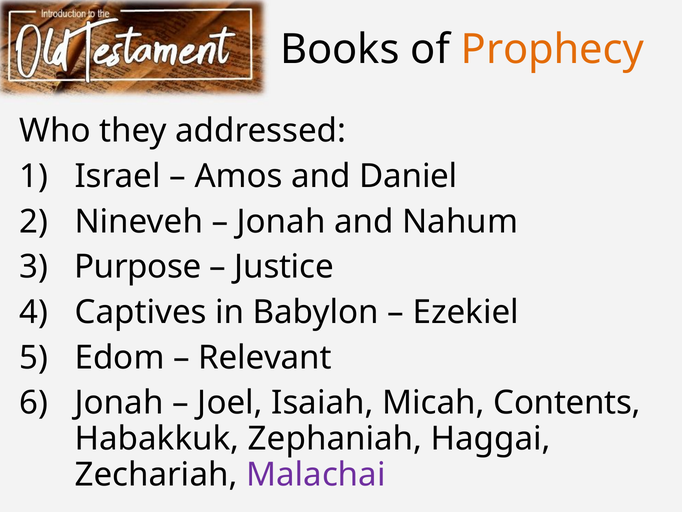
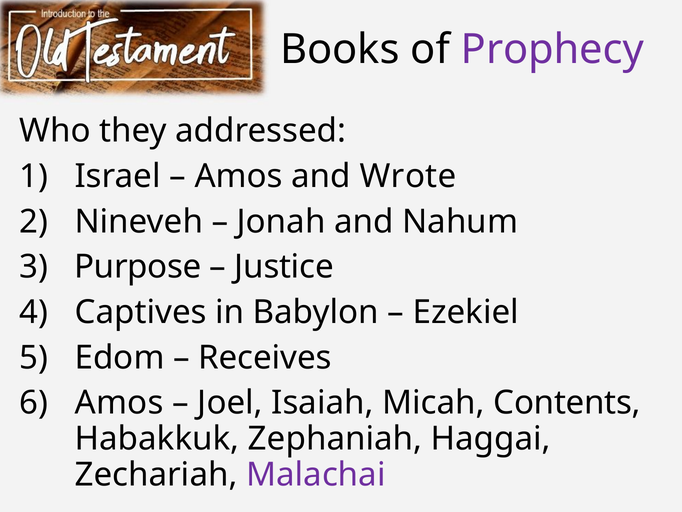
Prophecy colour: orange -> purple
Daniel: Daniel -> Wrote
Relevant: Relevant -> Receives
Jonah at (119, 403): Jonah -> Amos
